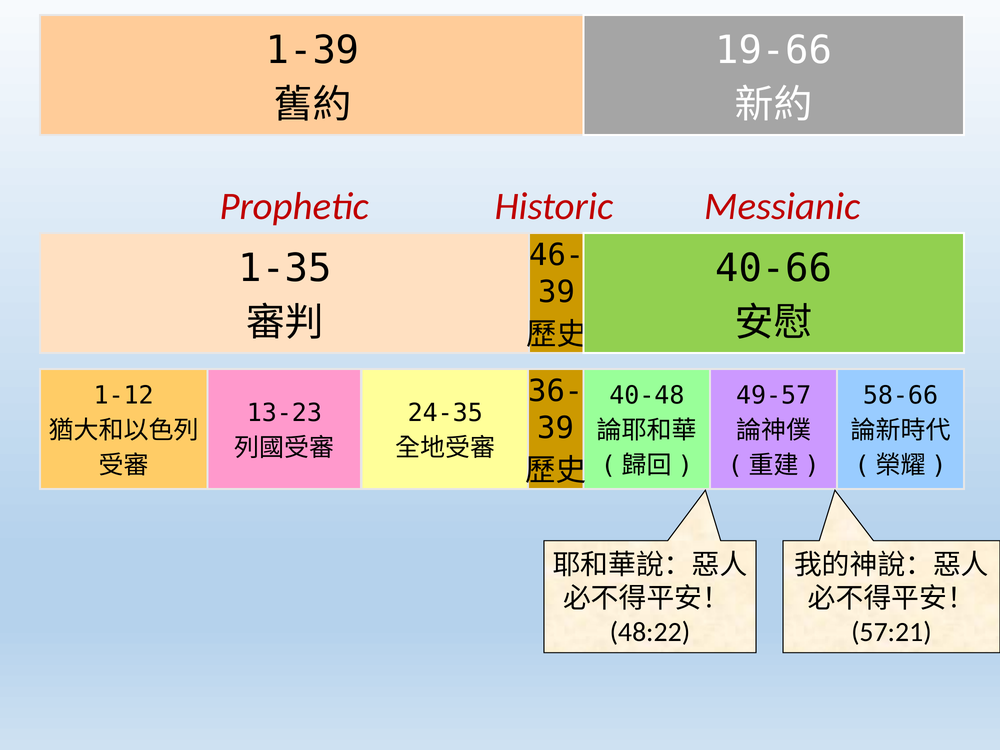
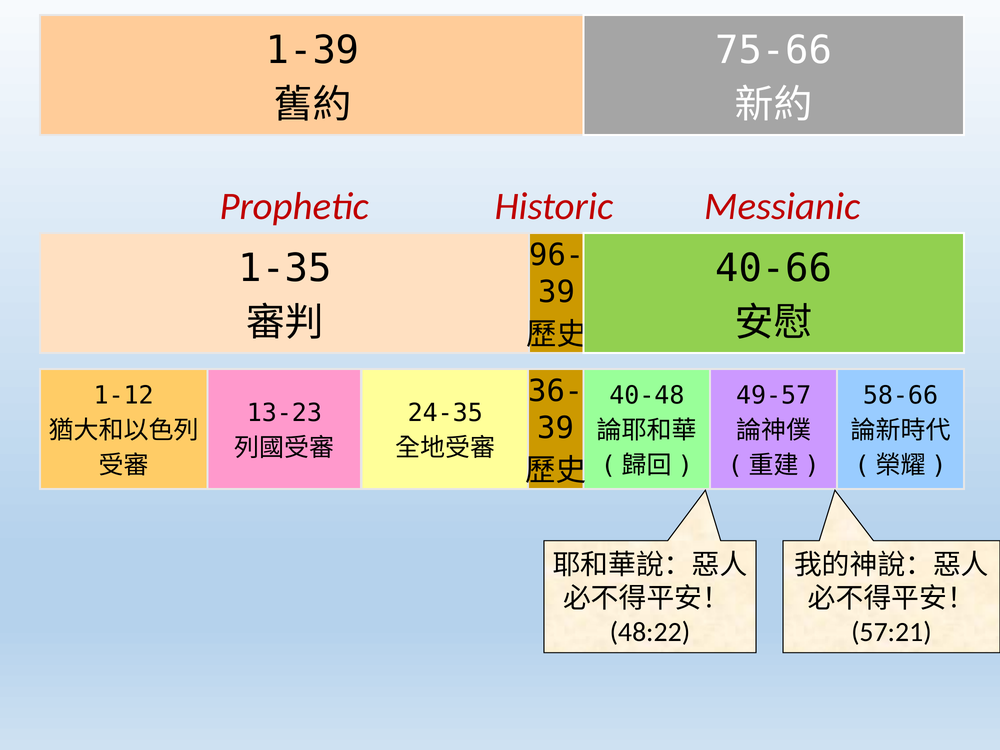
19-66: 19-66 -> 75-66
46-: 46- -> 96-
